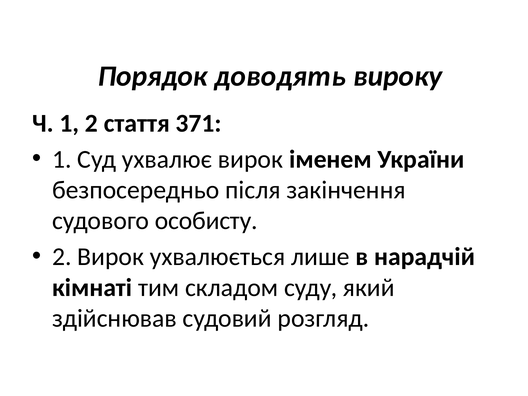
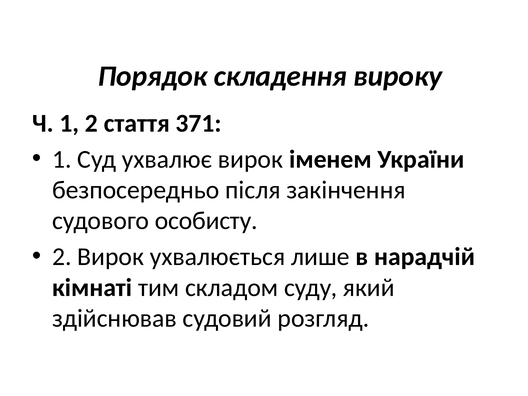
доводять: доводять -> складення
